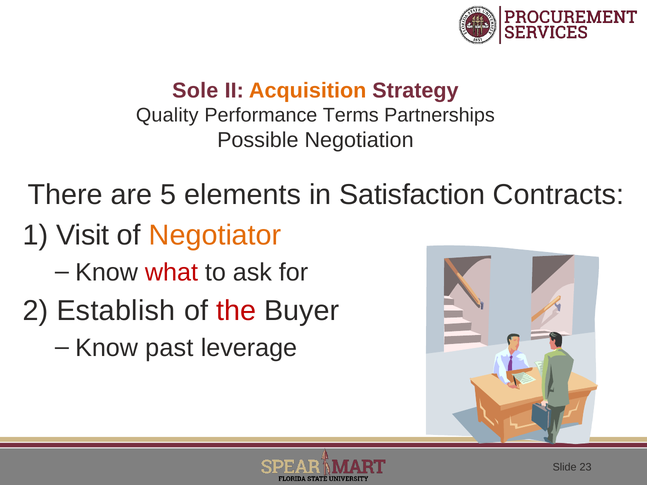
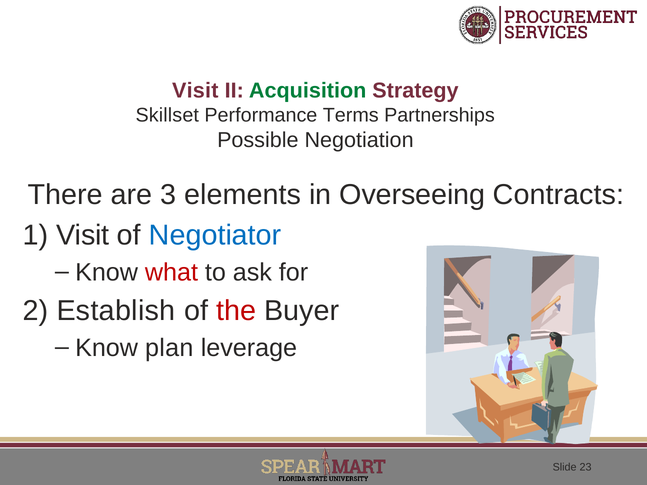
Sole at (195, 90): Sole -> Visit
Acquisition colour: orange -> green
Quality: Quality -> Skillset
5: 5 -> 3
Satisfaction: Satisfaction -> Overseeing
Negotiator colour: orange -> blue
past: past -> plan
